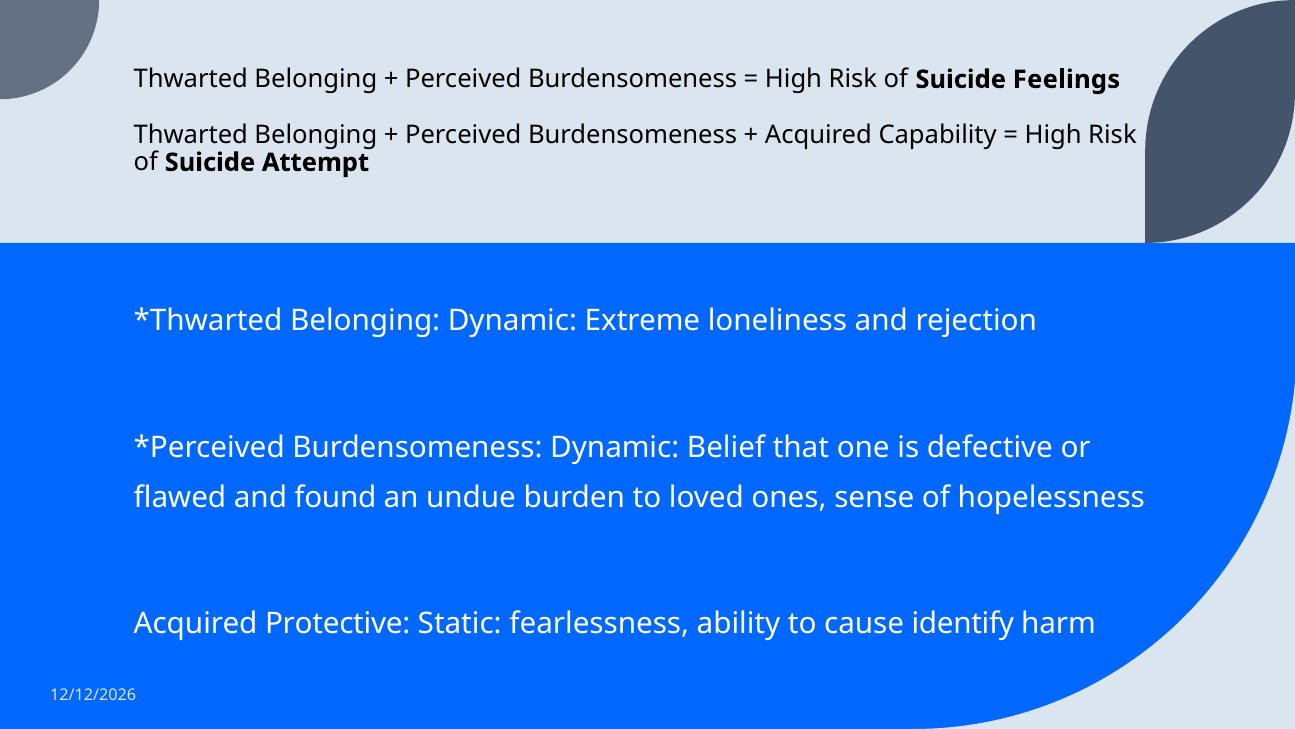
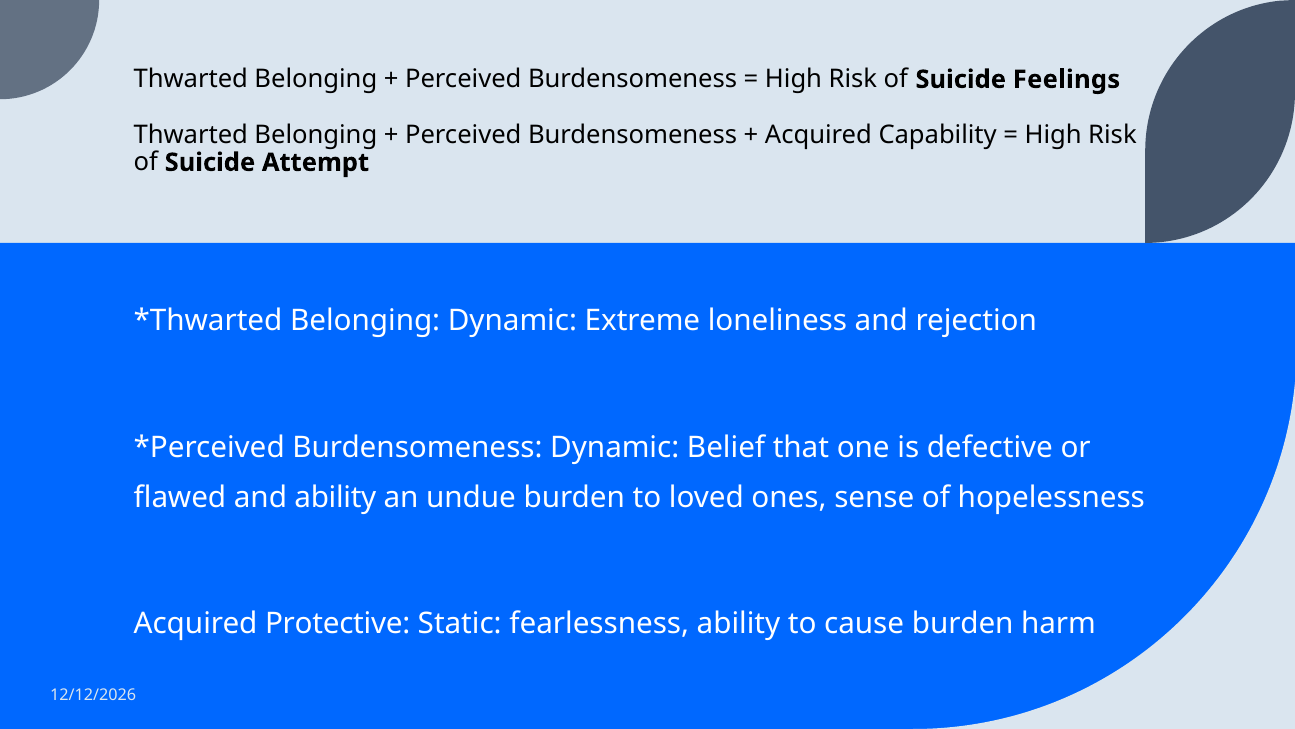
and found: found -> ability
cause identify: identify -> burden
